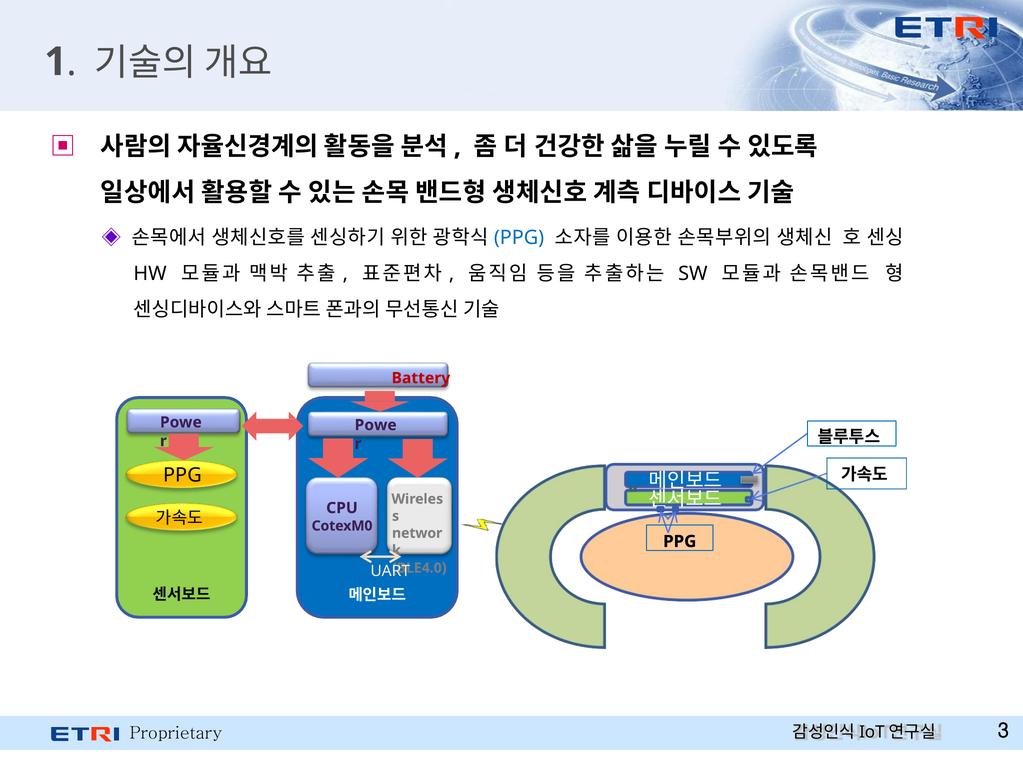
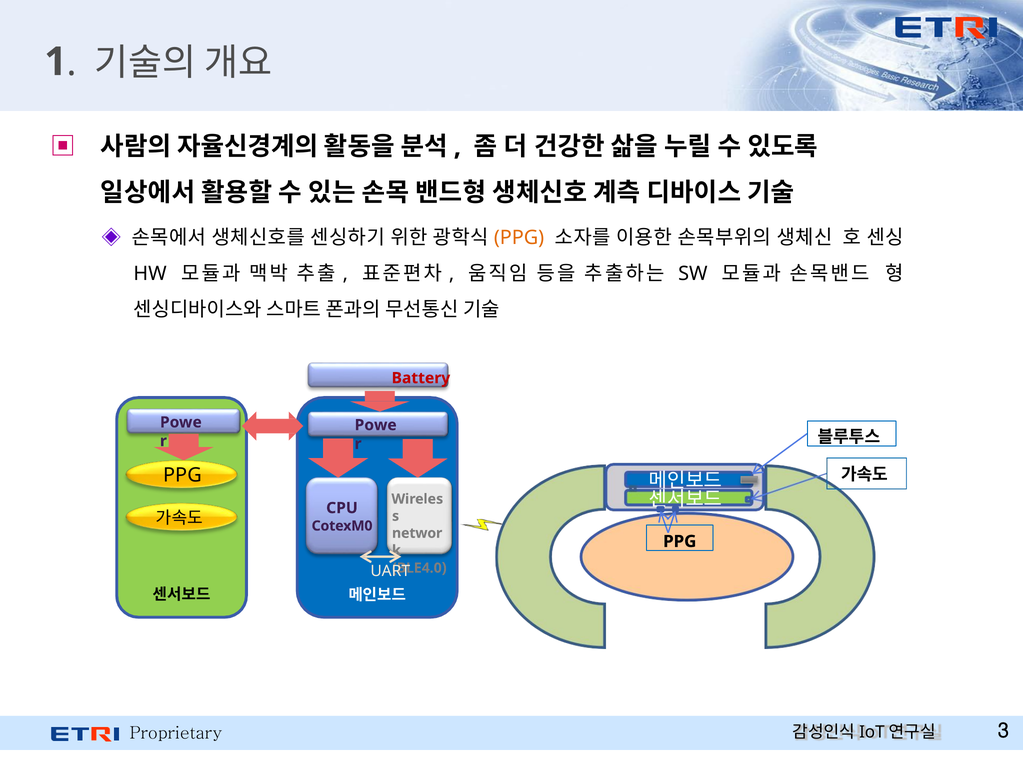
PPG at (519, 238) colour: blue -> orange
